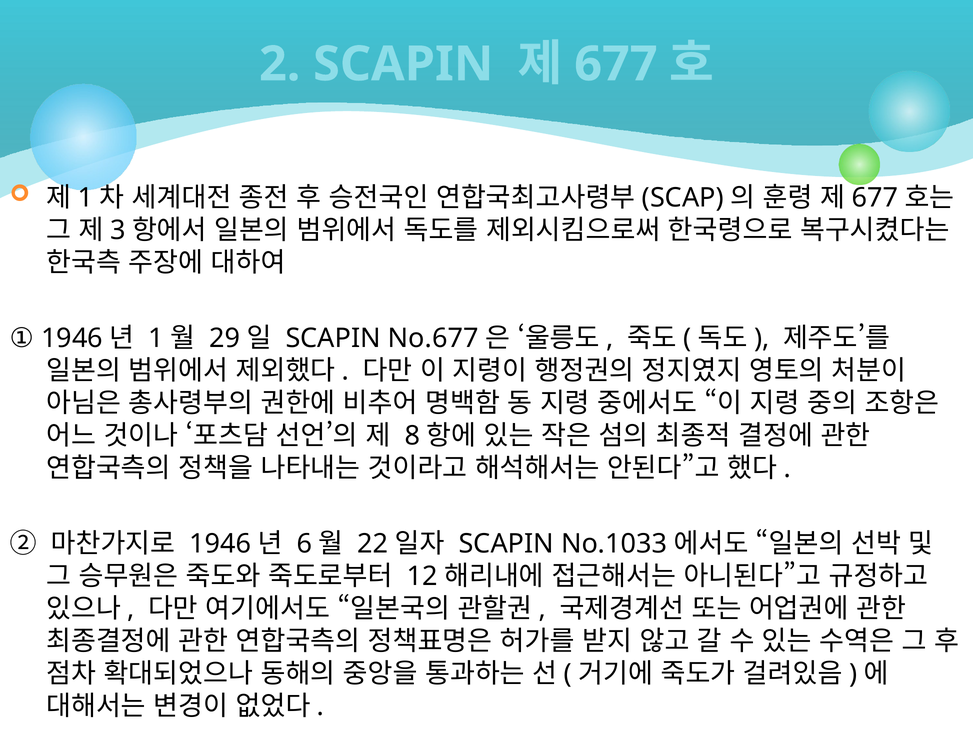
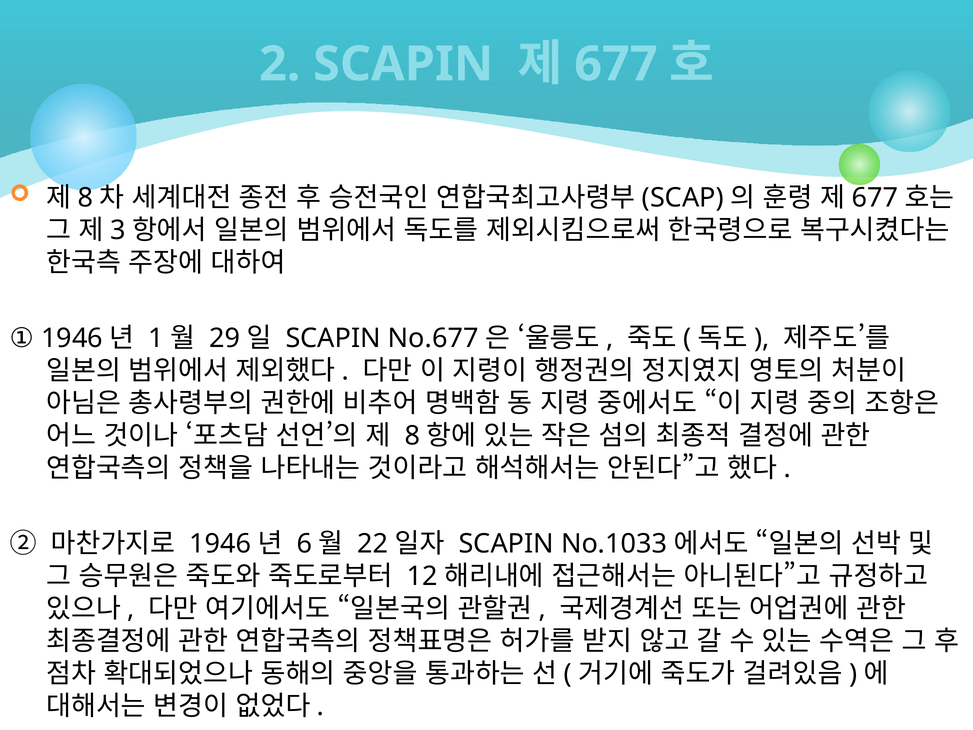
1 at (85, 198): 1 -> 8
